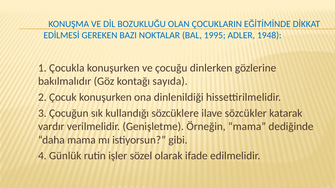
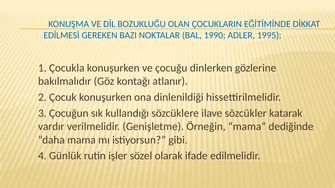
1995: 1995 -> 1990
1948: 1948 -> 1995
sayıda: sayıda -> atlanır
